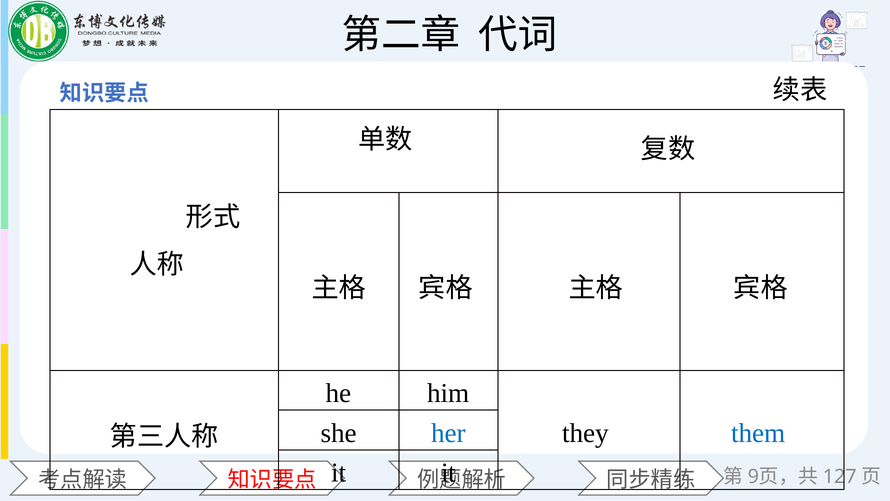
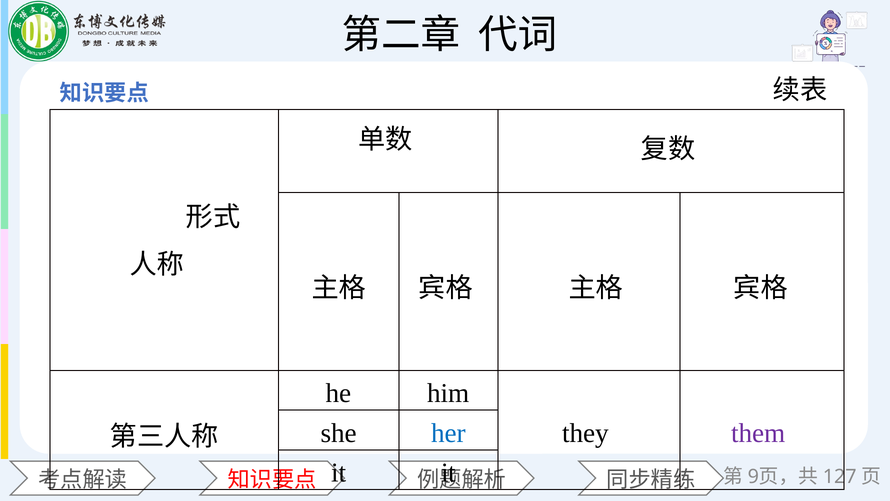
them colour: blue -> purple
